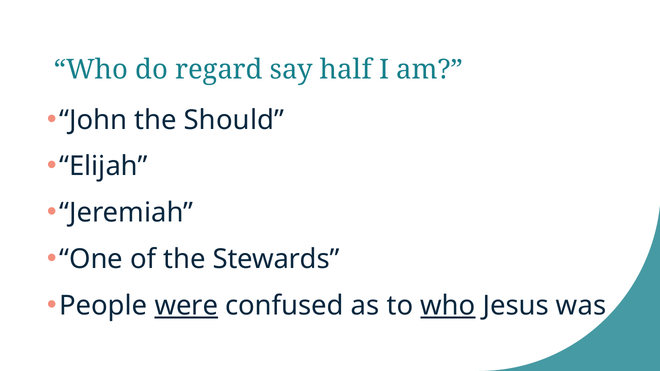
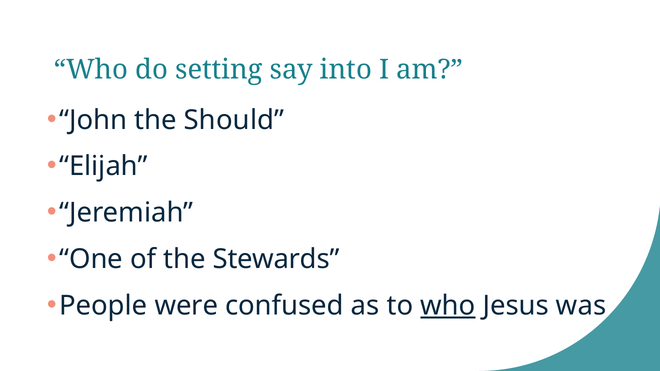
regard: regard -> setting
half: half -> into
were underline: present -> none
